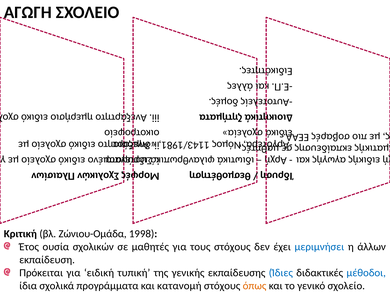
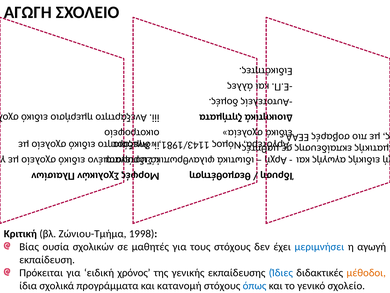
Ζώνιου-Ομάδα: Ζώνιου-Ομάδα -> Ζώνιου-Τμήμα
Έτος: Έτος -> Βίας
άλλων: άλλων -> αγωγή
τυπική: τυπική -> χρόνος
μέθοδοι colour: blue -> orange
όπως colour: orange -> blue
